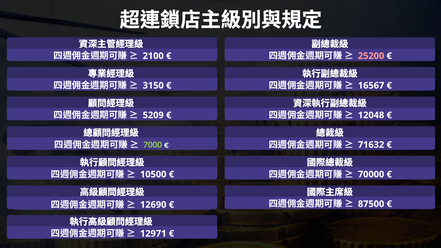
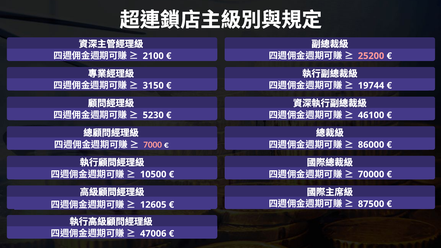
16567: 16567 -> 19744
5209: 5209 -> 5230
12048: 12048 -> 46100
7000 colour: light green -> pink
71632: 71632 -> 86000
12690: 12690 -> 12605
12971: 12971 -> 47006
